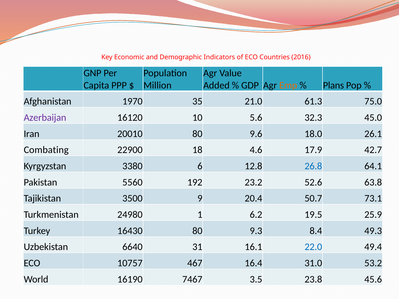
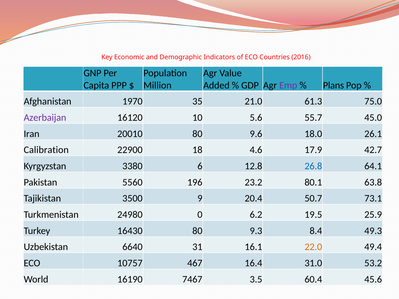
Emp colour: orange -> purple
32.3: 32.3 -> 55.7
Combating: Combating -> Calibration
192: 192 -> 196
52.6: 52.6 -> 80.1
1: 1 -> 0
22.0 colour: blue -> orange
23.8: 23.8 -> 60.4
